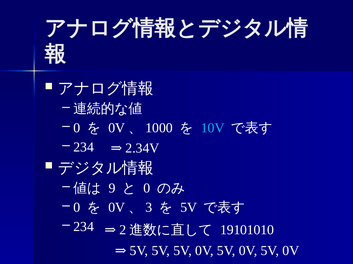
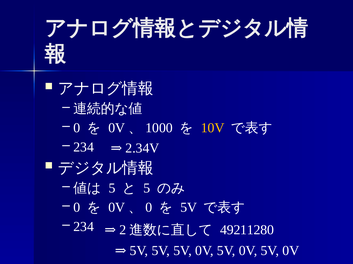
10V colour: light blue -> yellow
9 at (112, 189): 9 -> 5
0 at (147, 189): 0 -> 5
3: 3 -> 0
19101010: 19101010 -> 49211280
